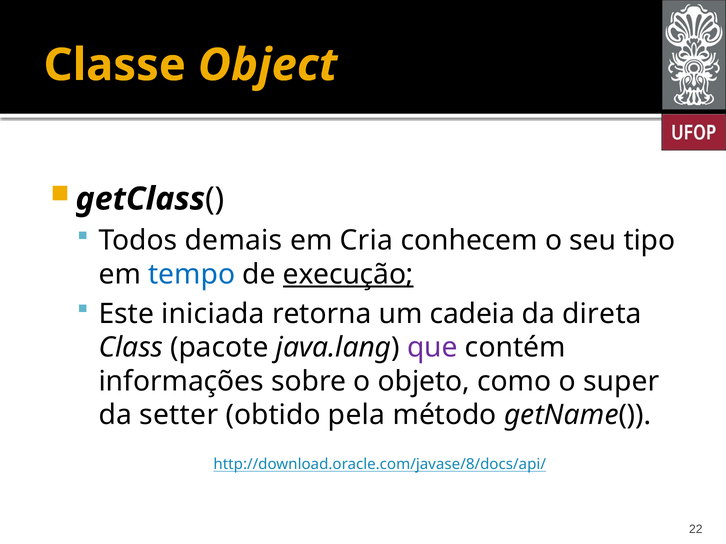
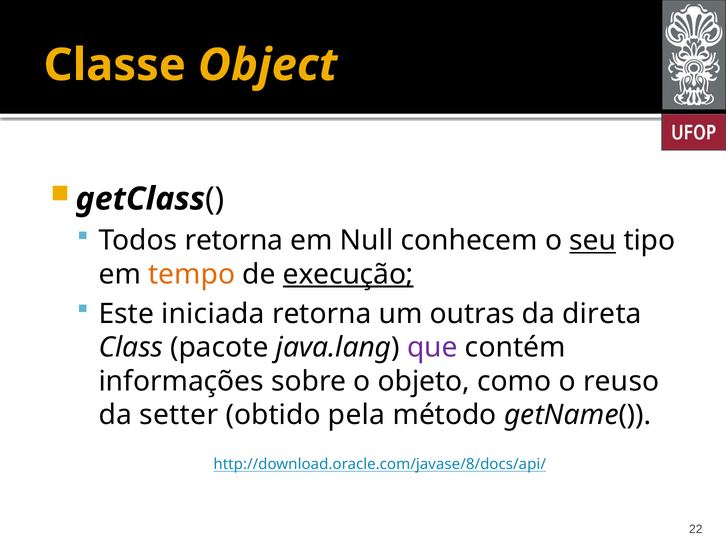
Todos demais: demais -> retorna
Cria: Cria -> Null
seu underline: none -> present
tempo colour: blue -> orange
cadeia: cadeia -> outras
super: super -> reuso
